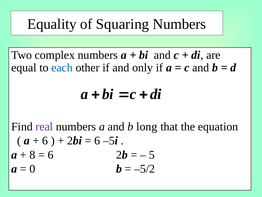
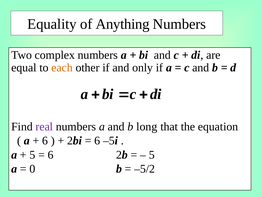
Squaring: Squaring -> Anything
each colour: blue -> orange
8 at (32, 154): 8 -> 5
